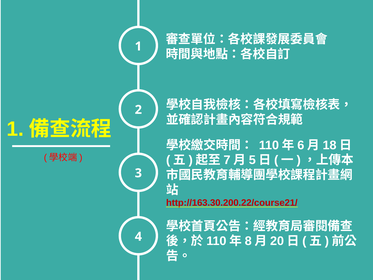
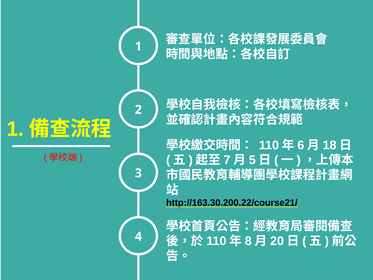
http://163.30.200.22/course21/ colour: red -> black
